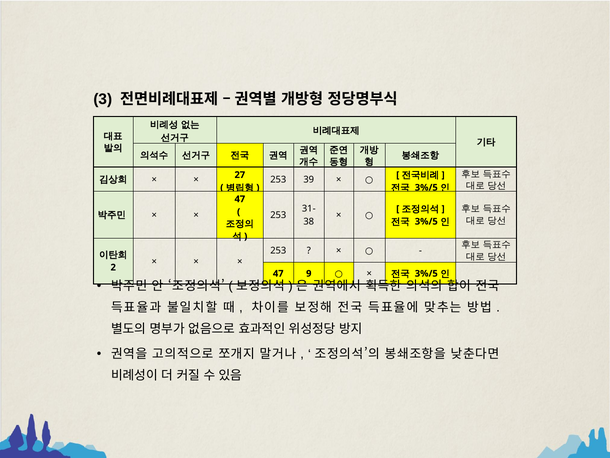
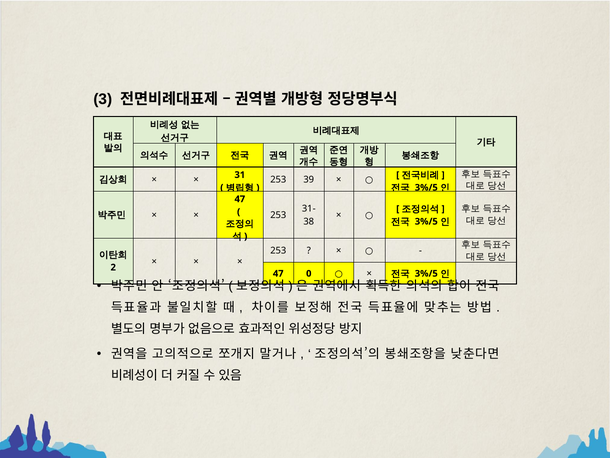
27: 27 -> 31
9: 9 -> 0
